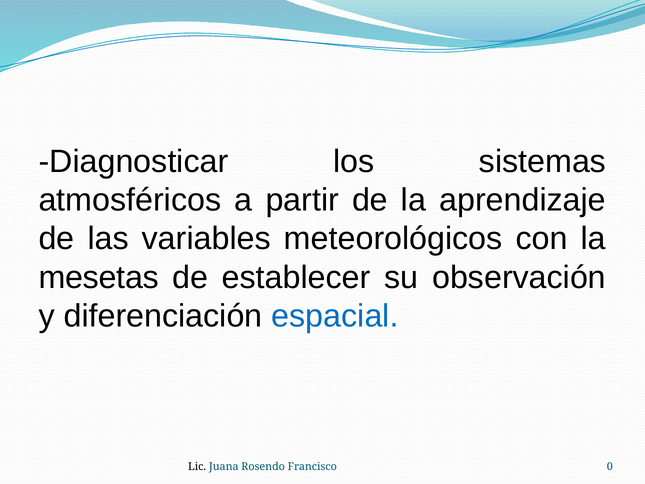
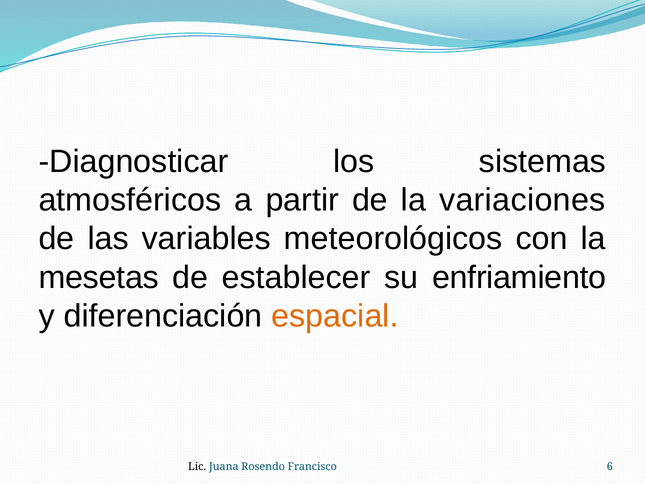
aprendizaje: aprendizaje -> variaciones
observación: observación -> enfriamiento
espacial colour: blue -> orange
0: 0 -> 6
